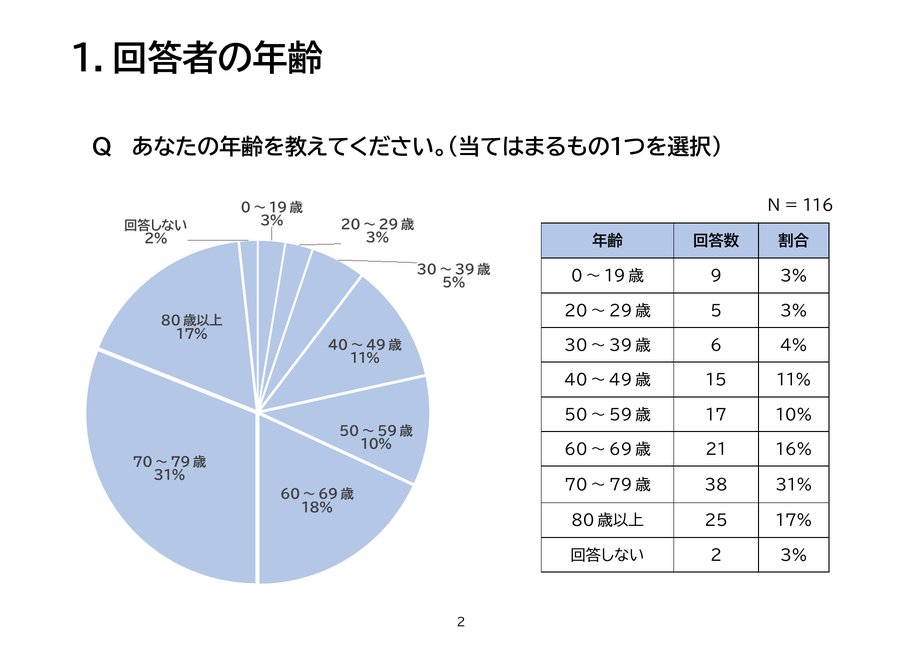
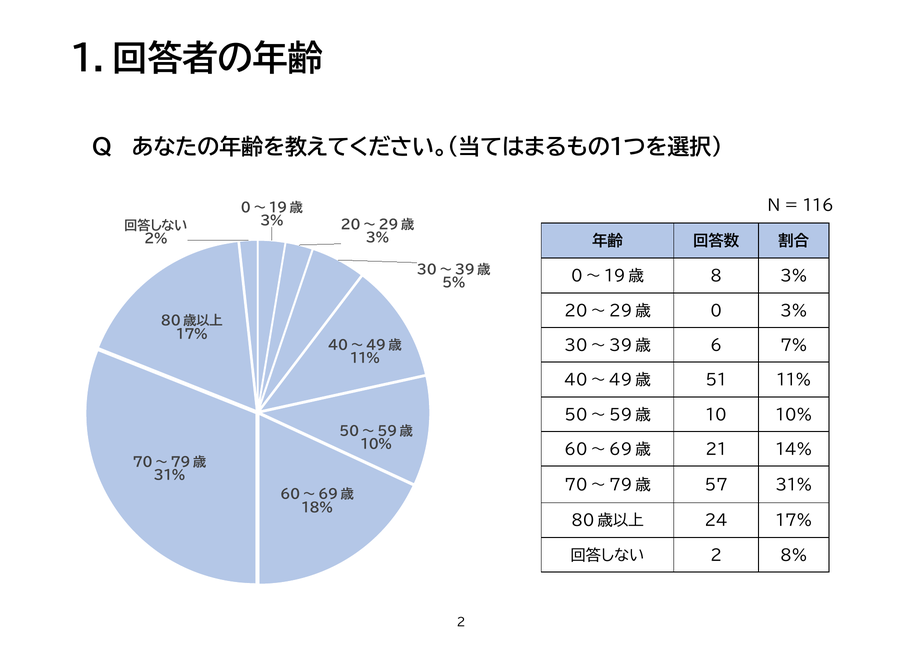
9: 9 -> 8
5: 5 -> 0
4%: 4% -> 7%
15: 15 -> 51
17: 17 -> 10
16%: 16% -> 14%
38: 38 -> 57
25: 25 -> 24
2 3%: 3% -> 8%
